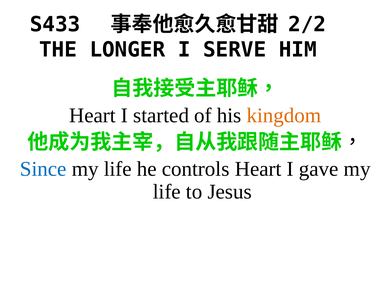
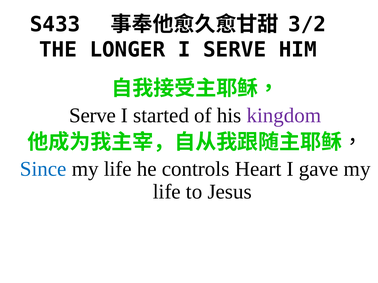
2/2: 2/2 -> 3/2
Heart at (92, 116): Heart -> Serve
kingdom colour: orange -> purple
